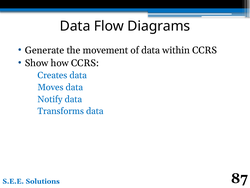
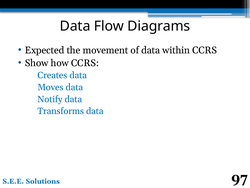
Generate: Generate -> Expected
87: 87 -> 97
